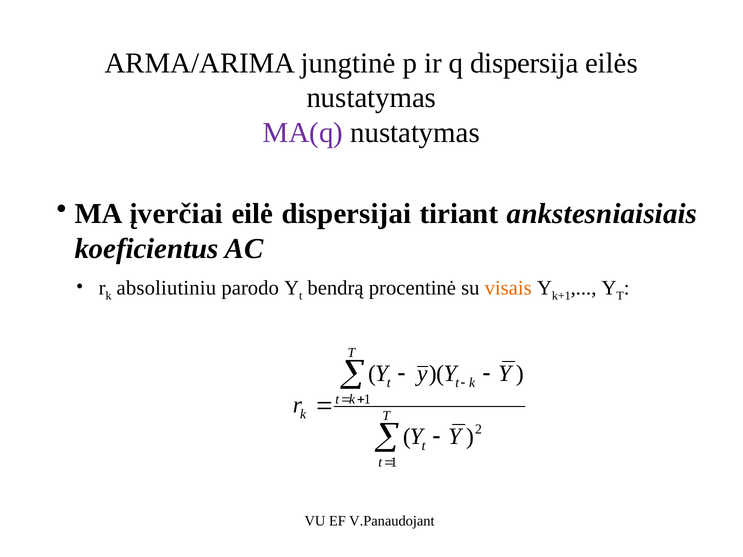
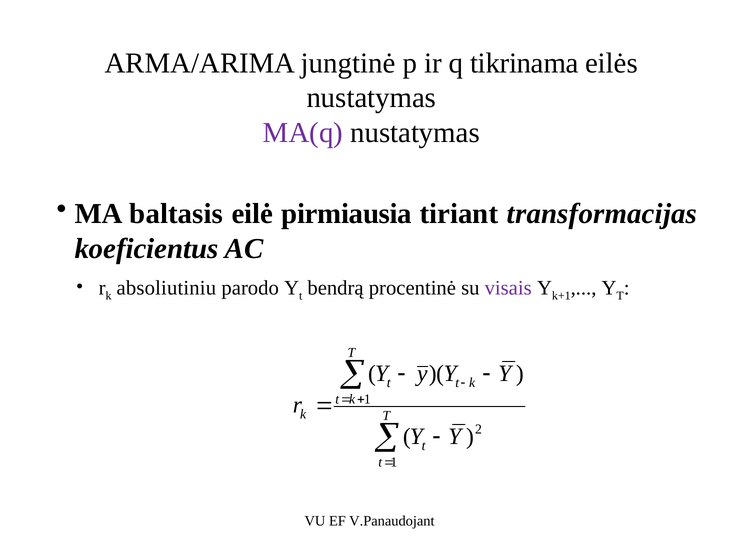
dispersija: dispersija -> tikrinama
įverčiai: įverčiai -> baltasis
dispersijai: dispersijai -> pirmiausia
ankstesniaisiais: ankstesniaisiais -> transformacijas
visais colour: orange -> purple
